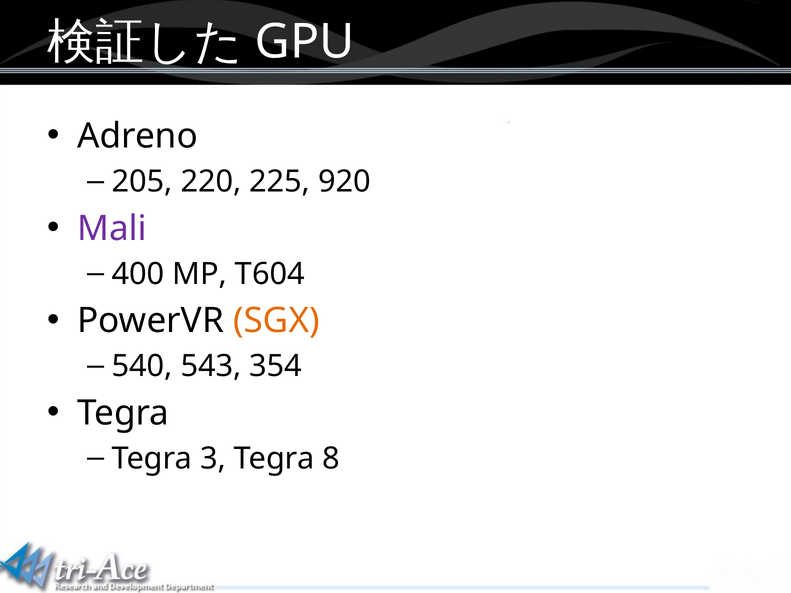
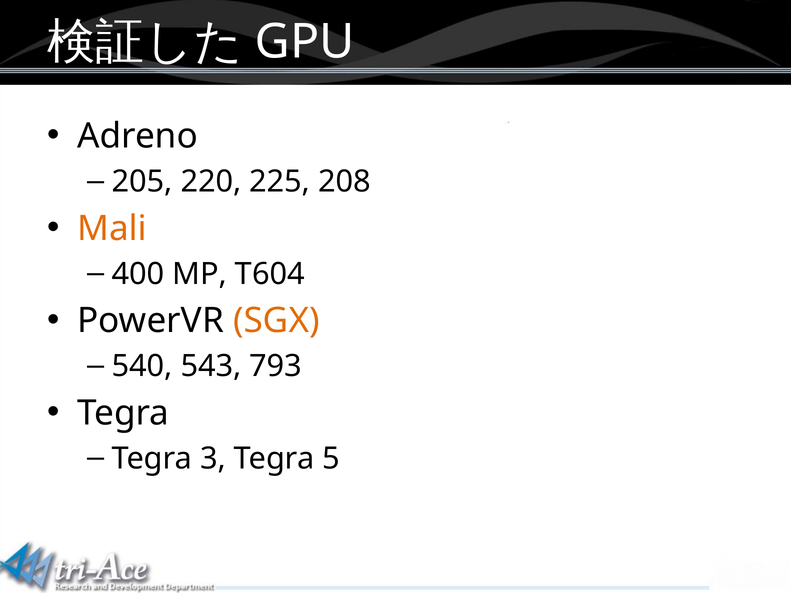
920: 920 -> 208
Mali colour: purple -> orange
354: 354 -> 793
8: 8 -> 5
